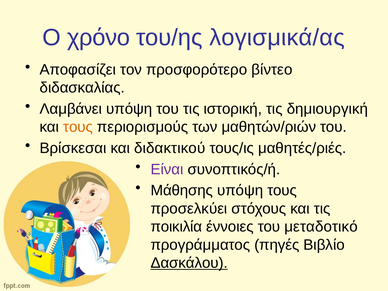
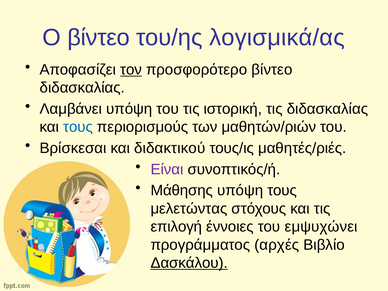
Ο χρόνο: χρόνο -> βίντεο
τον underline: none -> present
τις δημιουργική: δημιουργική -> διδασκαλίας
τους at (78, 127) colour: orange -> blue
προσελκύει: προσελκύει -> μελετώντας
ποικιλία: ποικιλία -> επιλογή
μεταδοτικό: μεταδοτικό -> εμψυχώνει
πηγές: πηγές -> αρχές
